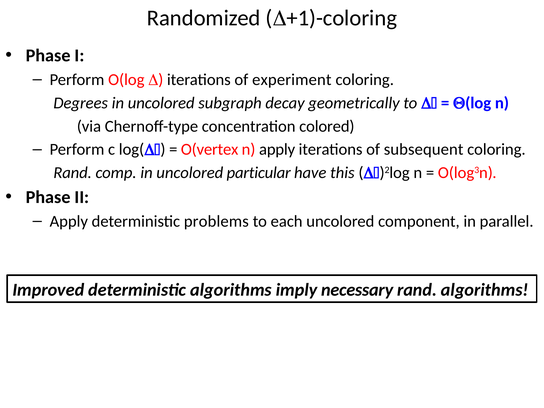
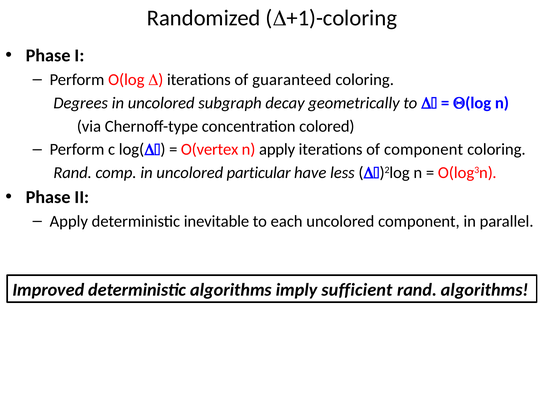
experiment: experiment -> guaranteed
of subsequent: subsequent -> component
this: this -> less
problems: problems -> inevitable
necessary: necessary -> sufficient
